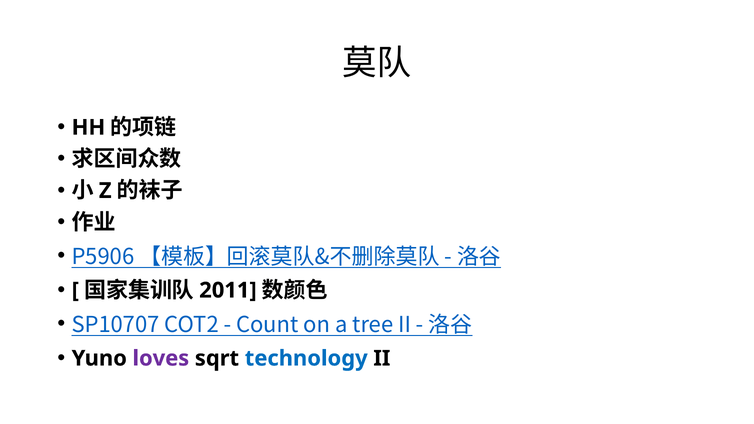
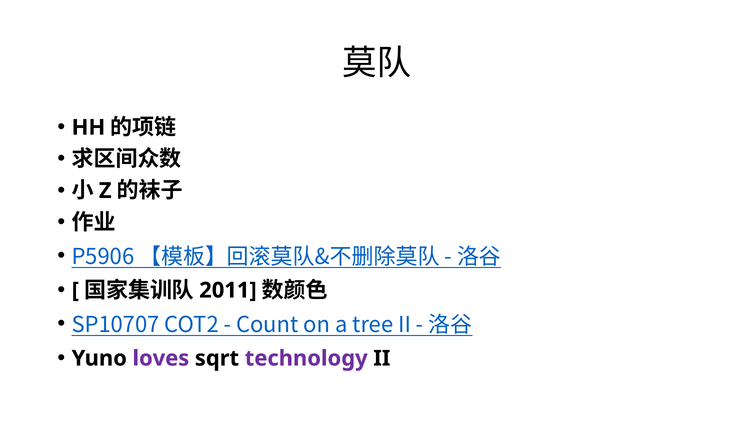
technology colour: blue -> purple
